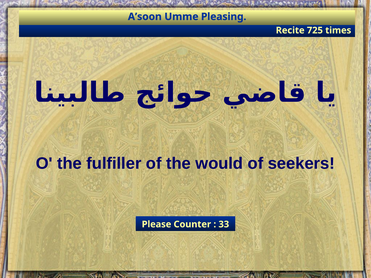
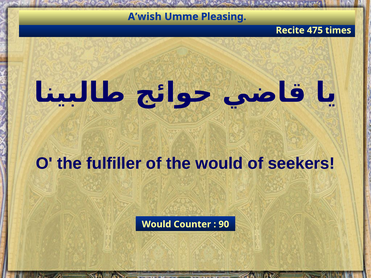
A’soon: A’soon -> A’wish
725: 725 -> 475
Please at (157, 225): Please -> Would
33: 33 -> 90
